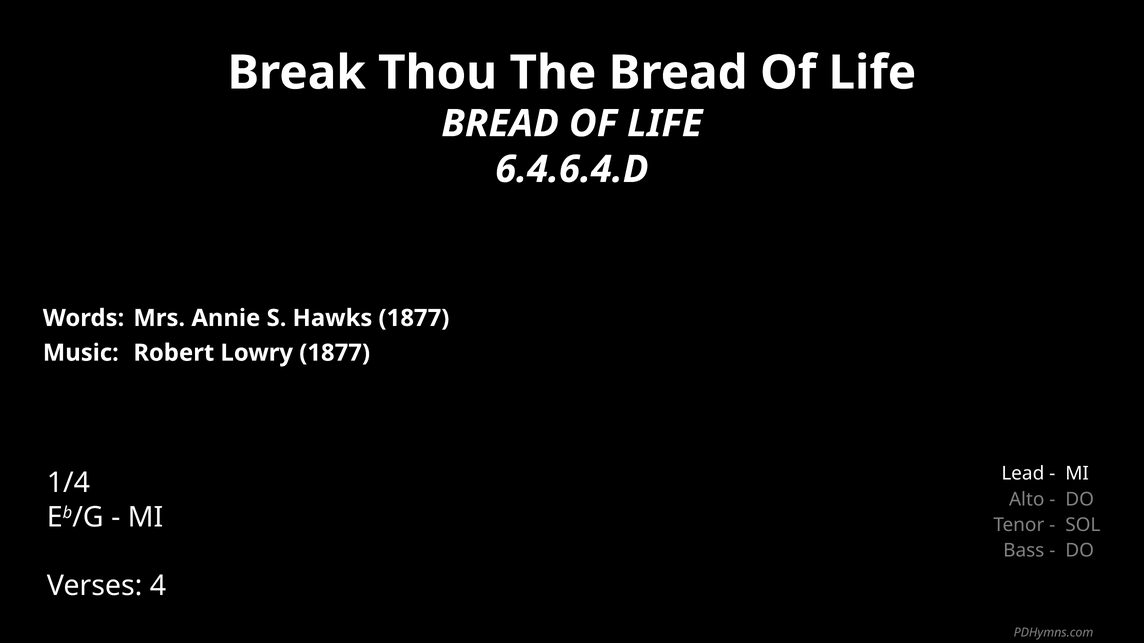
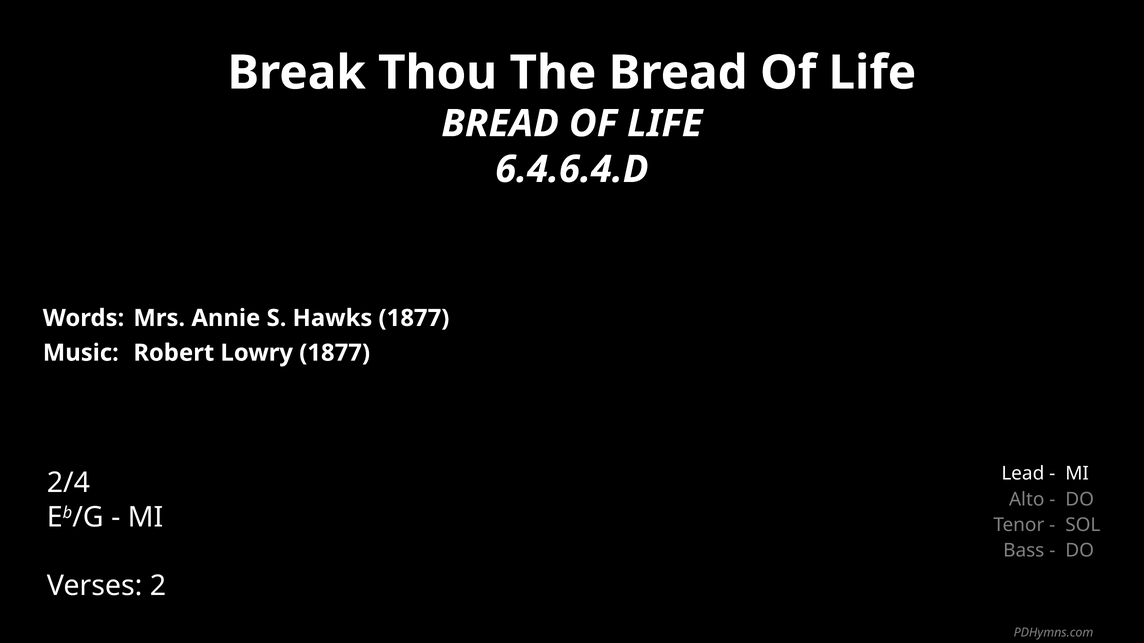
1/4: 1/4 -> 2/4
4: 4 -> 2
